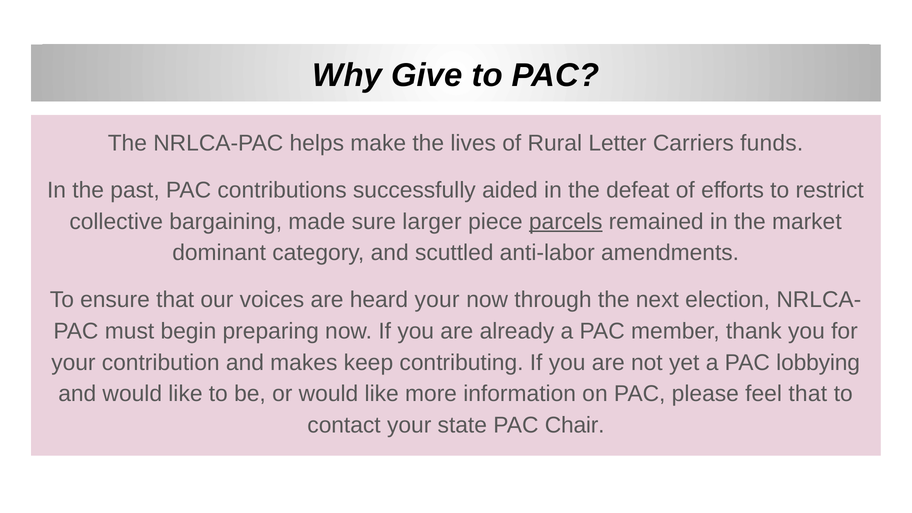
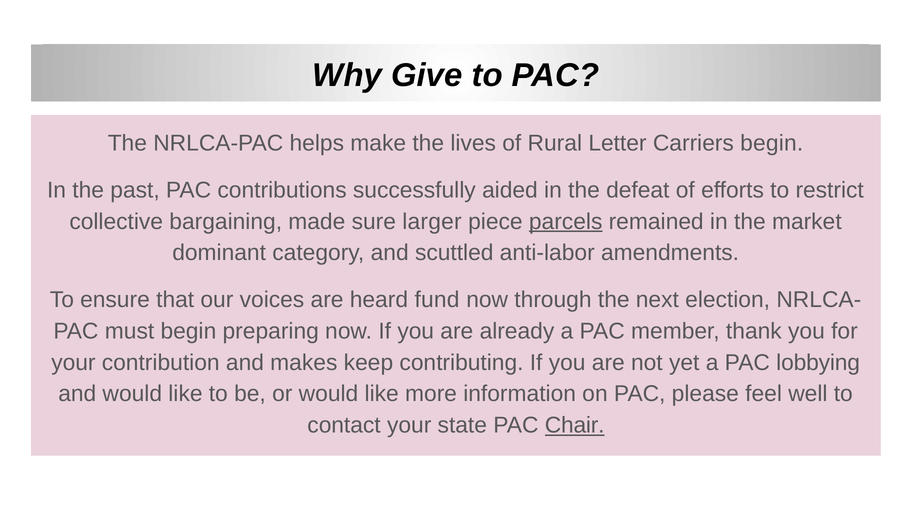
Carriers funds: funds -> begin
heard your: your -> fund
feel that: that -> well
Chair underline: none -> present
